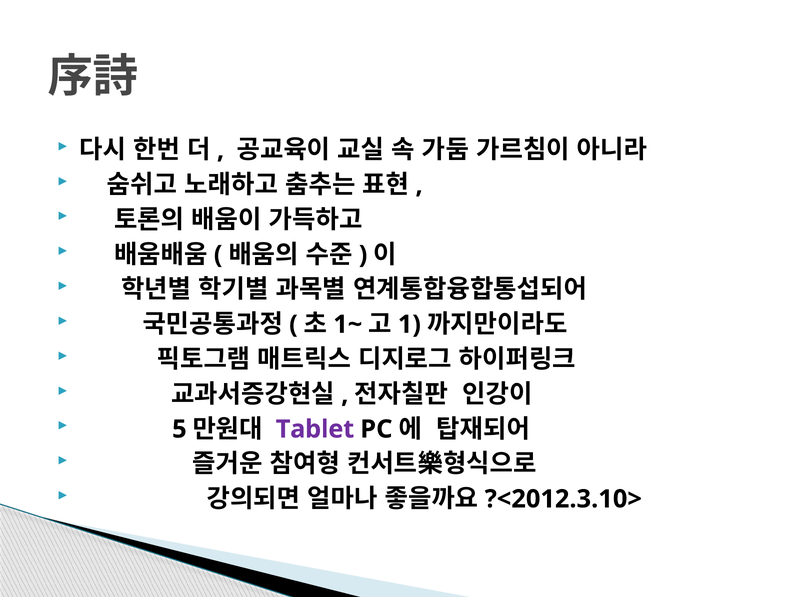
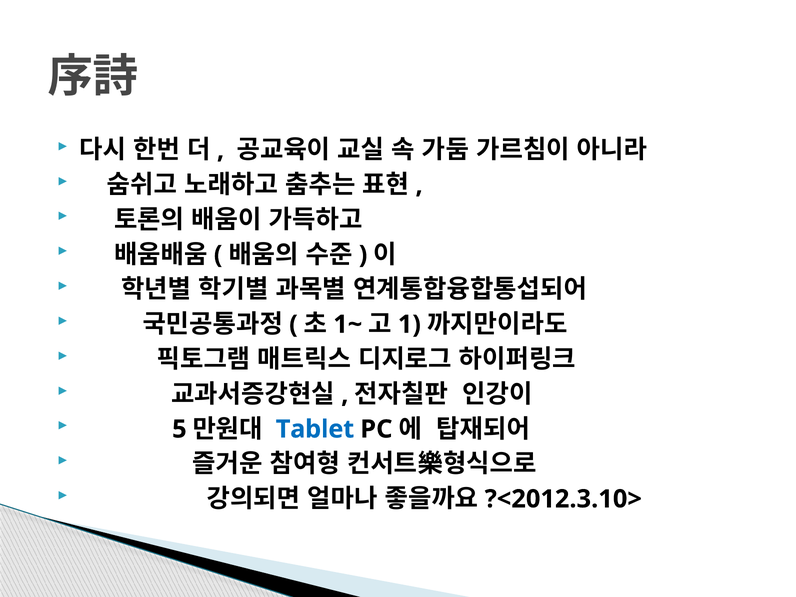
Tablet colour: purple -> blue
